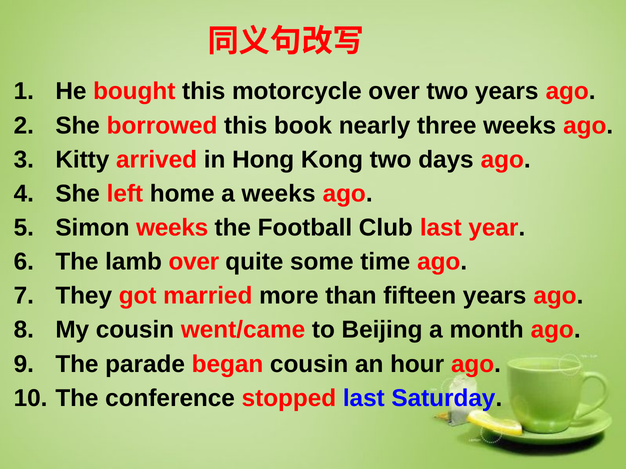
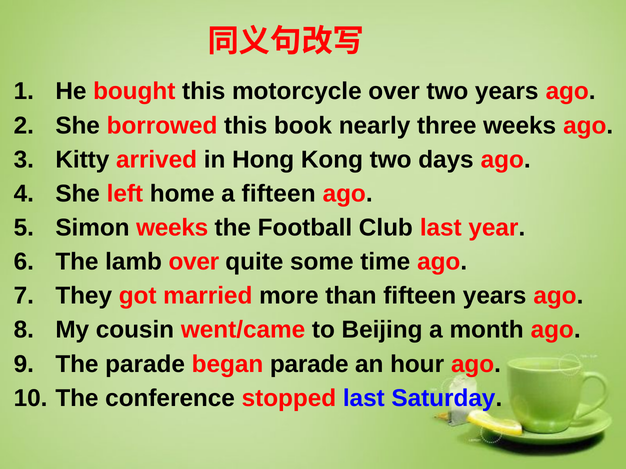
a weeks: weeks -> fifteen
began cousin: cousin -> parade
